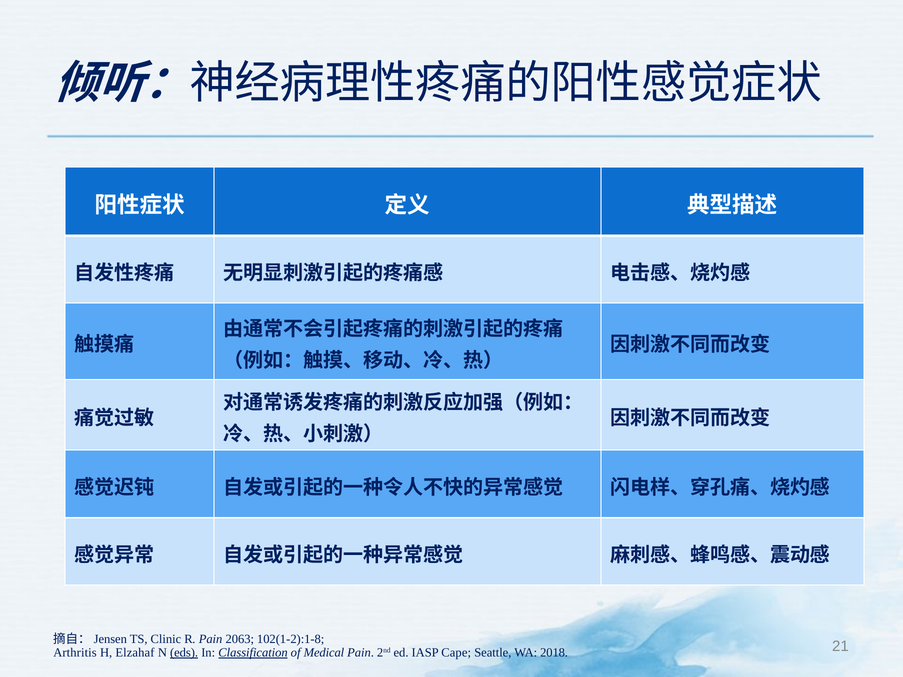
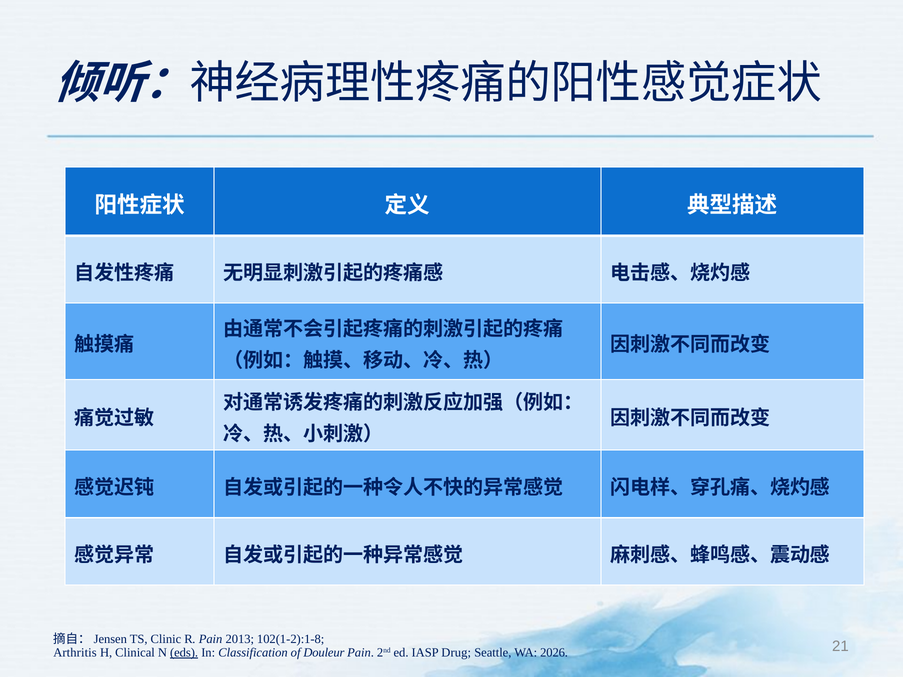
2063: 2063 -> 2013
Elzahaf: Elzahaf -> Clinical
Classification underline: present -> none
Medical: Medical -> Douleur
Cape: Cape -> Drug
2018: 2018 -> 2026
